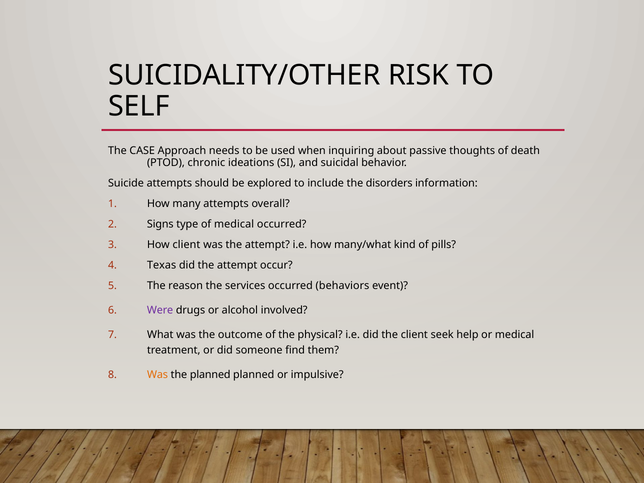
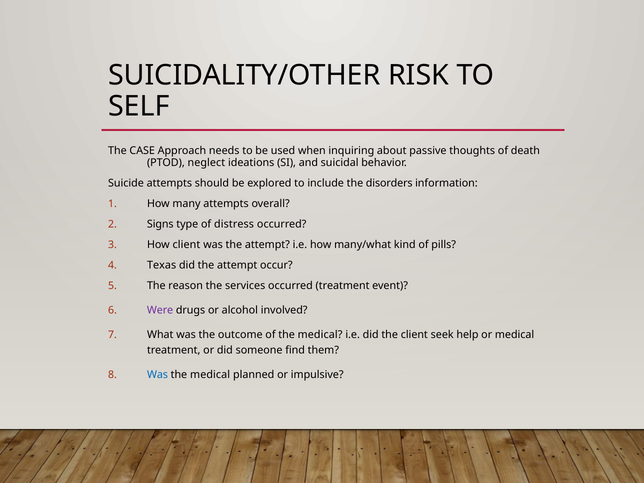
chronic: chronic -> neglect
of medical: medical -> distress
occurred behaviors: behaviors -> treatment
of the physical: physical -> medical
Was at (158, 374) colour: orange -> blue
planned at (210, 374): planned -> medical
